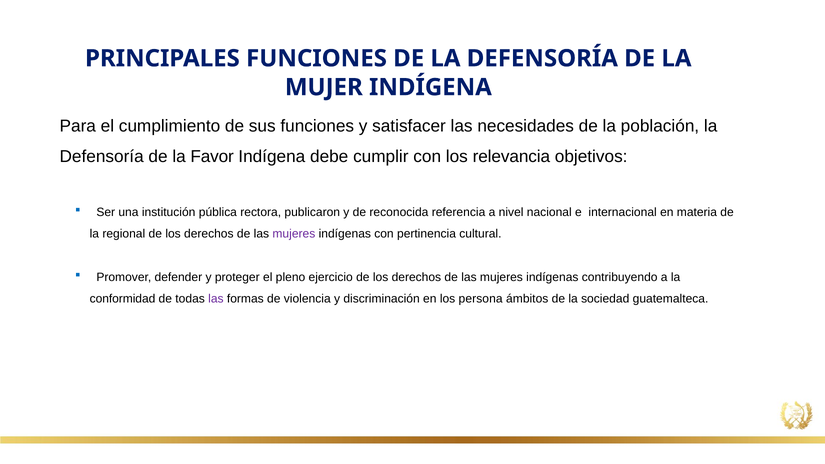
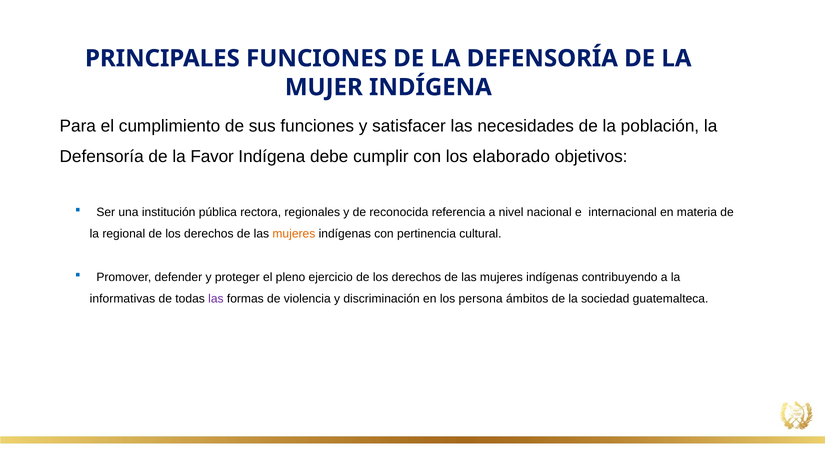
relevancia: relevancia -> elaborado
publicaron: publicaron -> regionales
mujeres at (294, 234) colour: purple -> orange
conformidad: conformidad -> informativas
